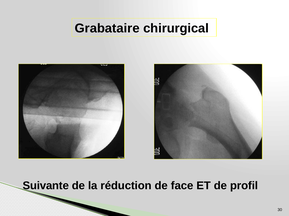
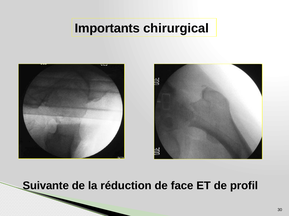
Grabataire: Grabataire -> Importants
